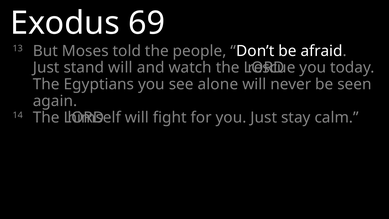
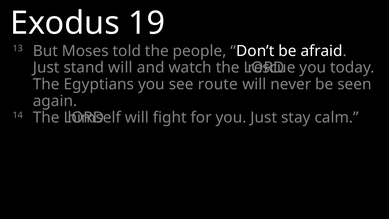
69: 69 -> 19
alone: alone -> route
